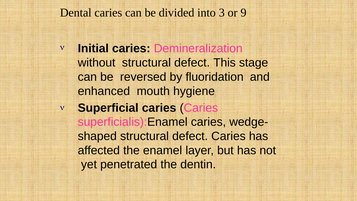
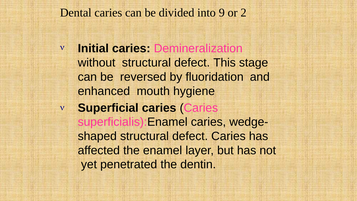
3: 3 -> 9
9: 9 -> 2
